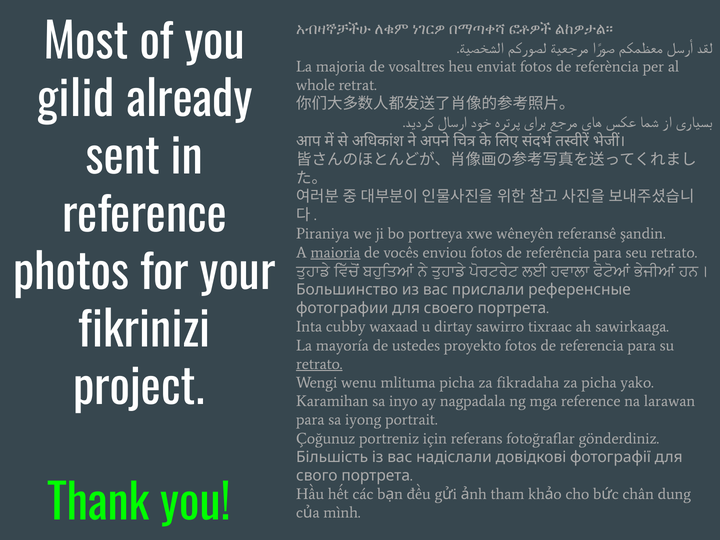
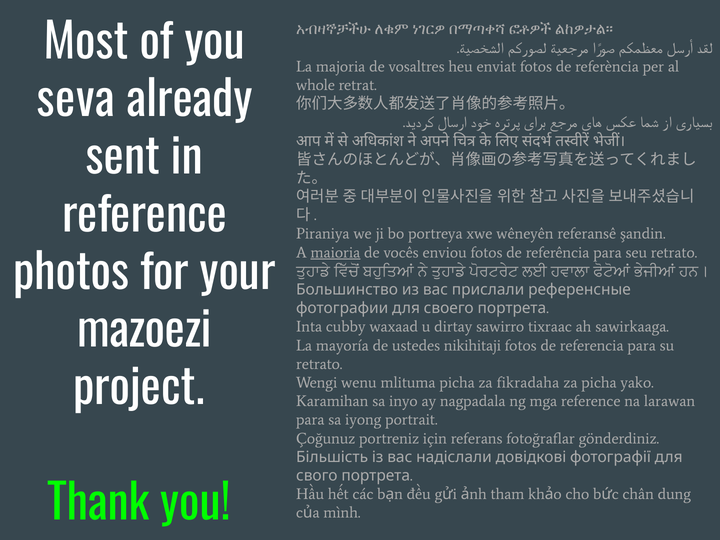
gilid: gilid -> seva
fikrinizi: fikrinizi -> mazoezi
proyekto: proyekto -> nikihitaji
retrato at (319, 364) underline: present -> none
